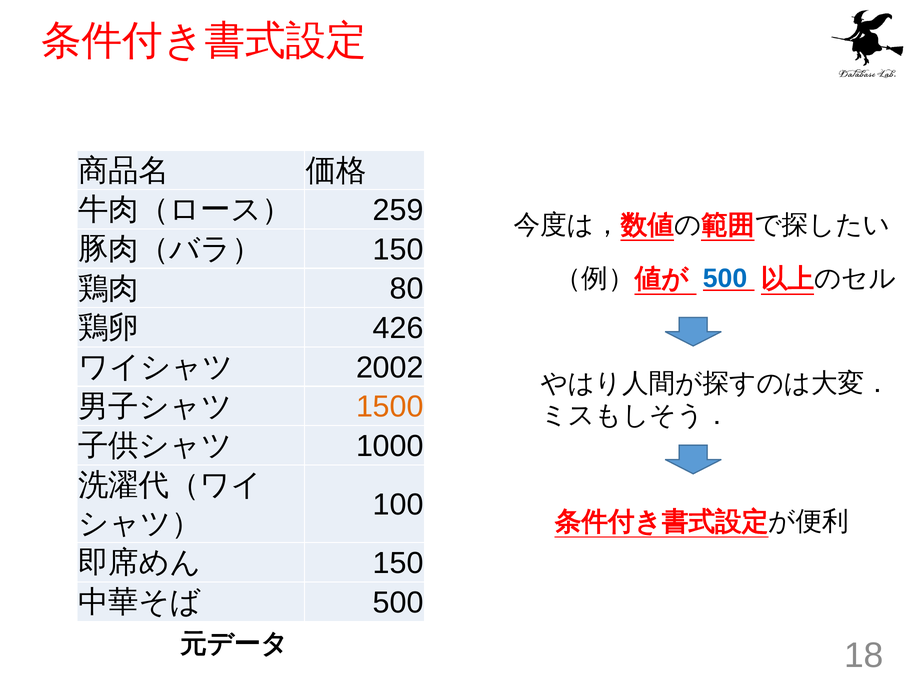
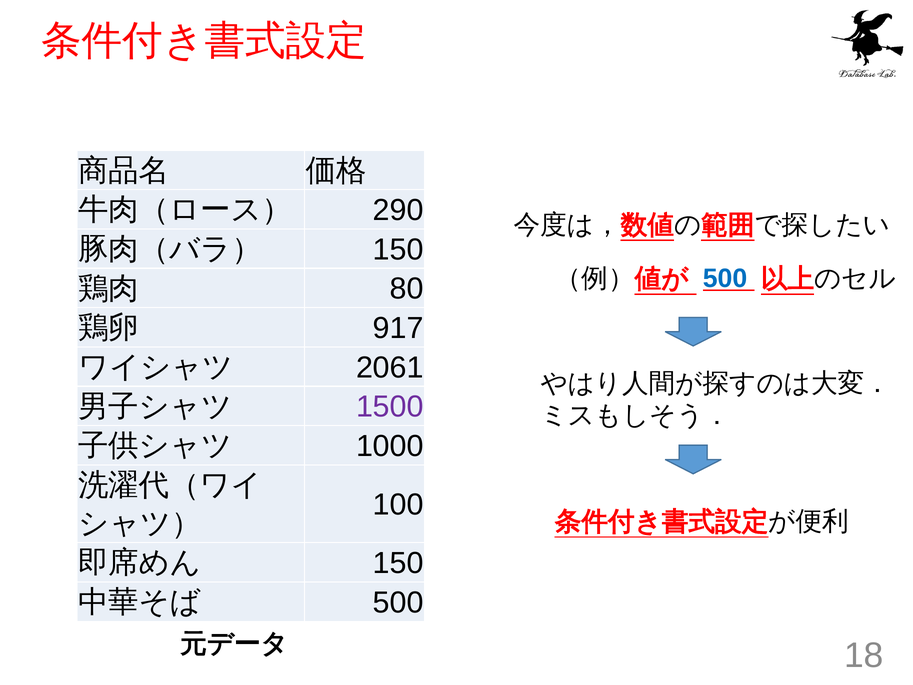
259: 259 -> 290
426: 426 -> 917
2002: 2002 -> 2061
1500 colour: orange -> purple
